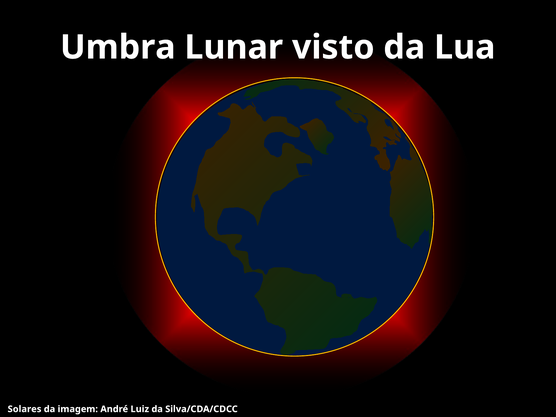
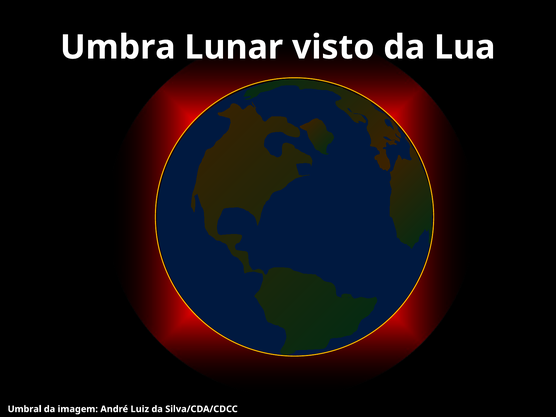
Solares: Solares -> Umbral
